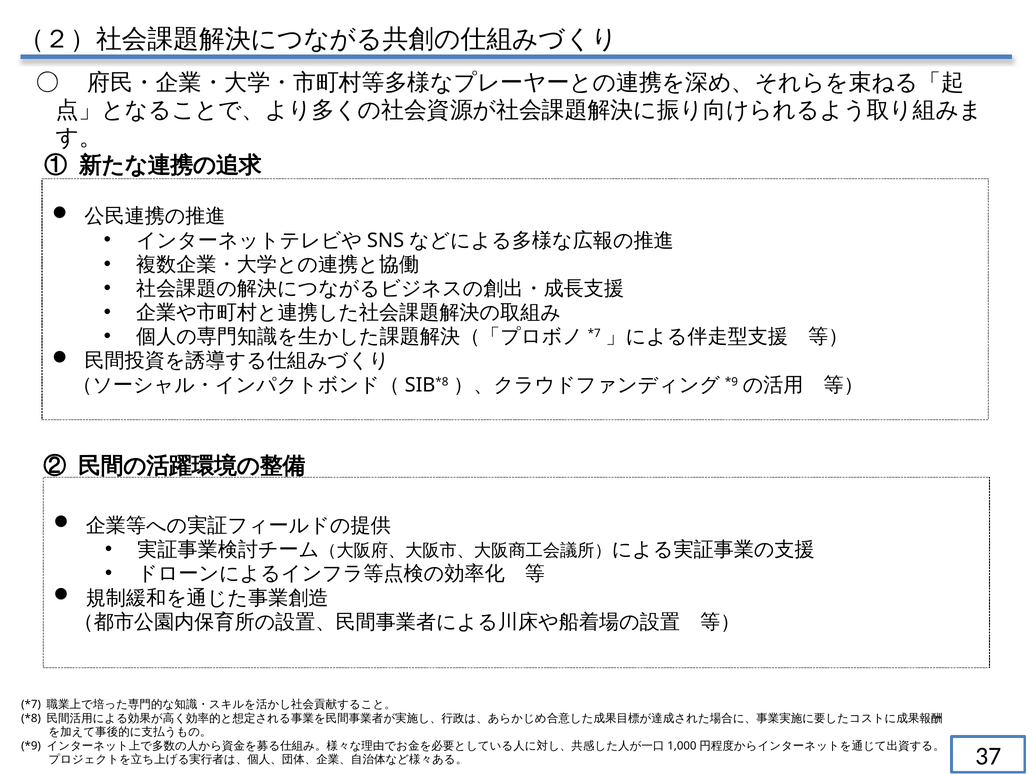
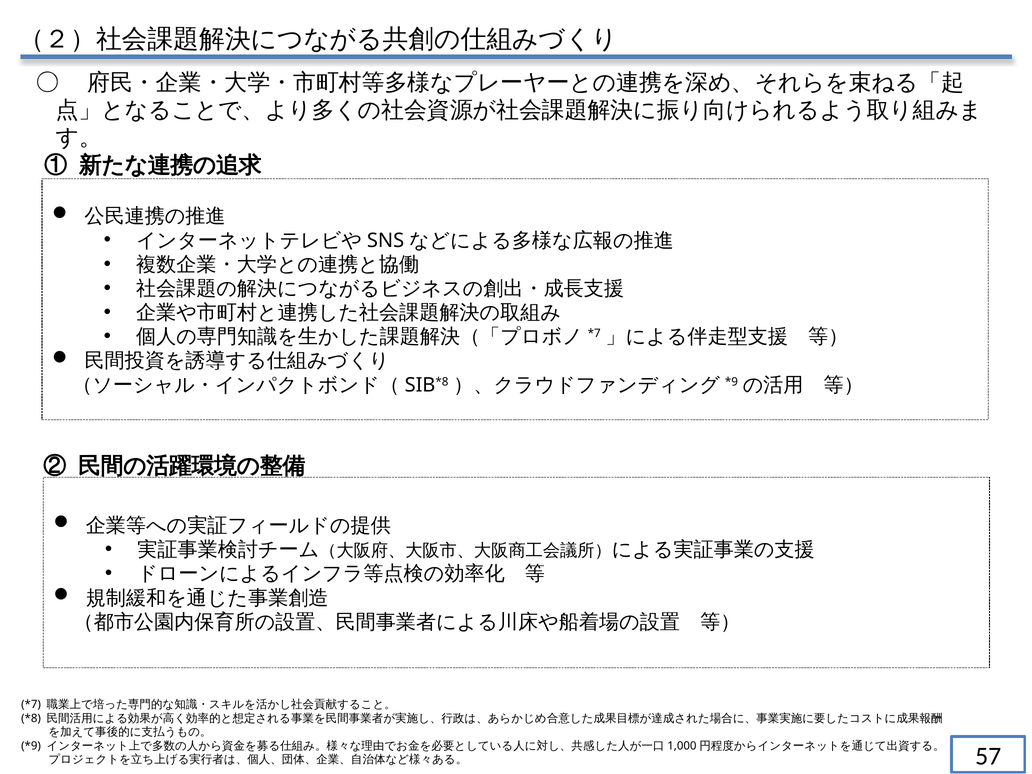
37: 37 -> 57
